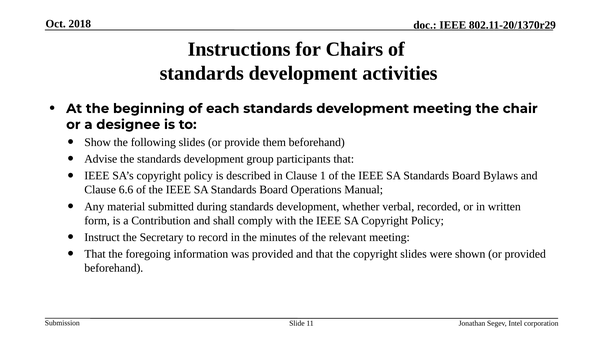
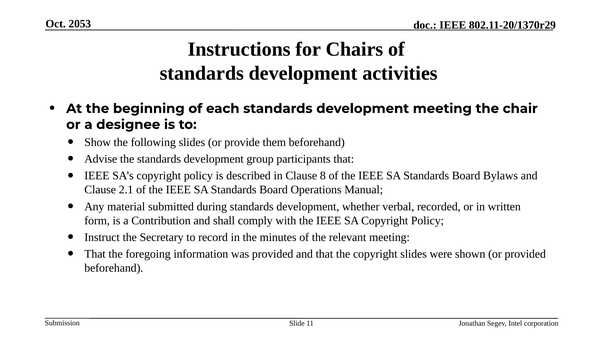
2018: 2018 -> 2053
1: 1 -> 8
6.6: 6.6 -> 2.1
